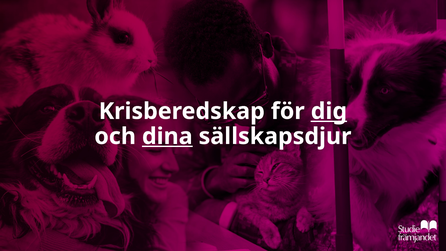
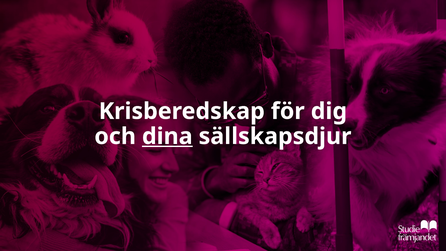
dig underline: present -> none
